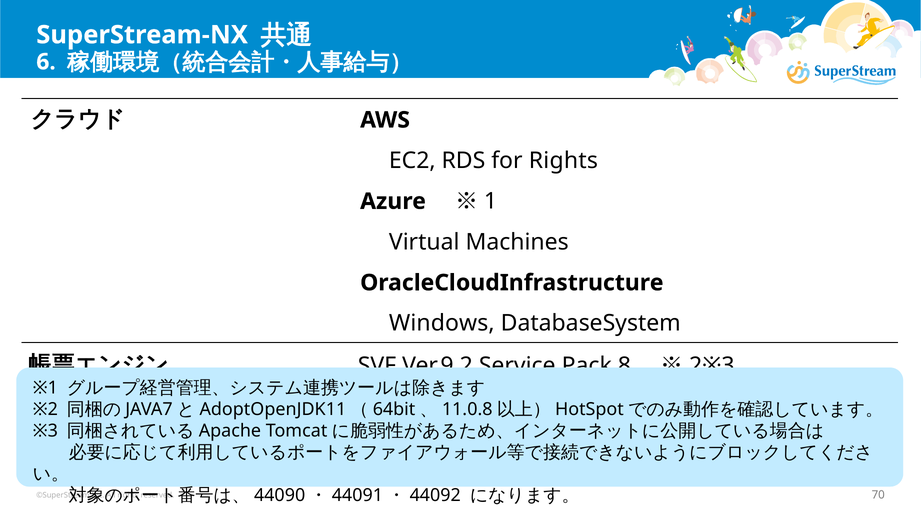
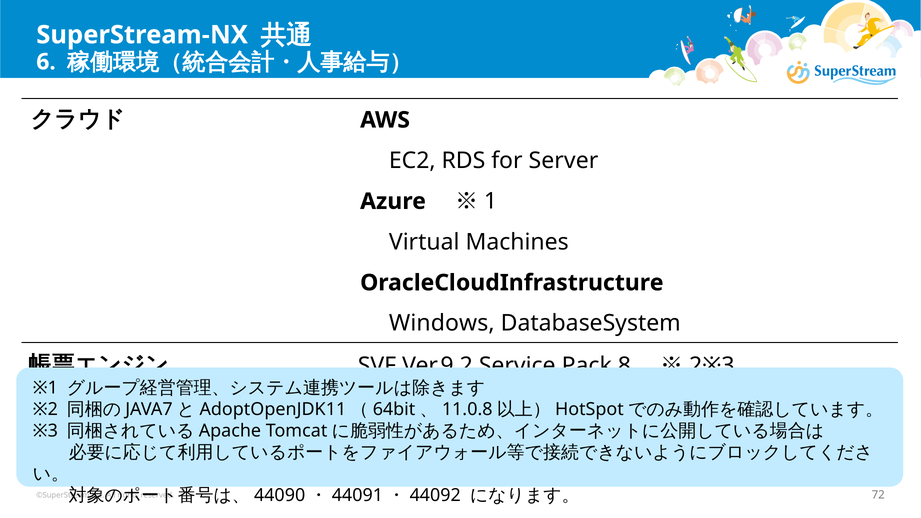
for Rights: Rights -> Server
70: 70 -> 72
